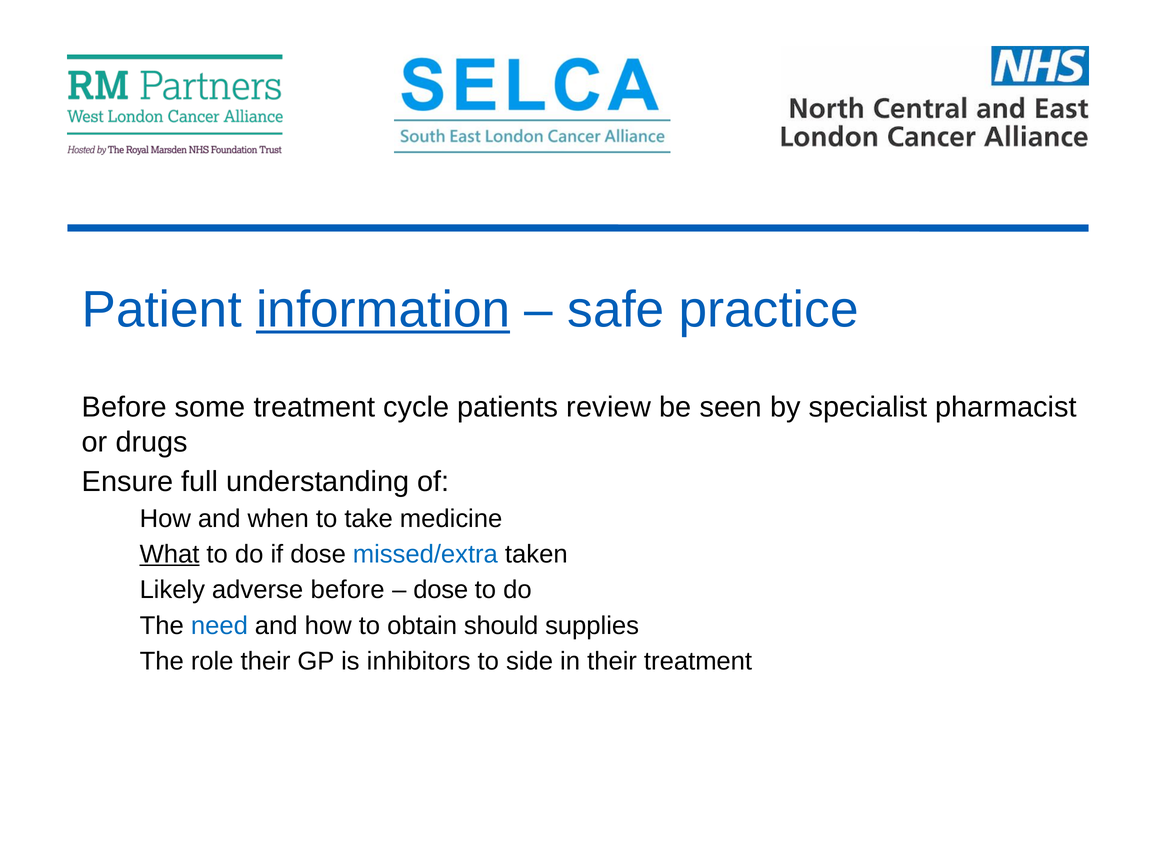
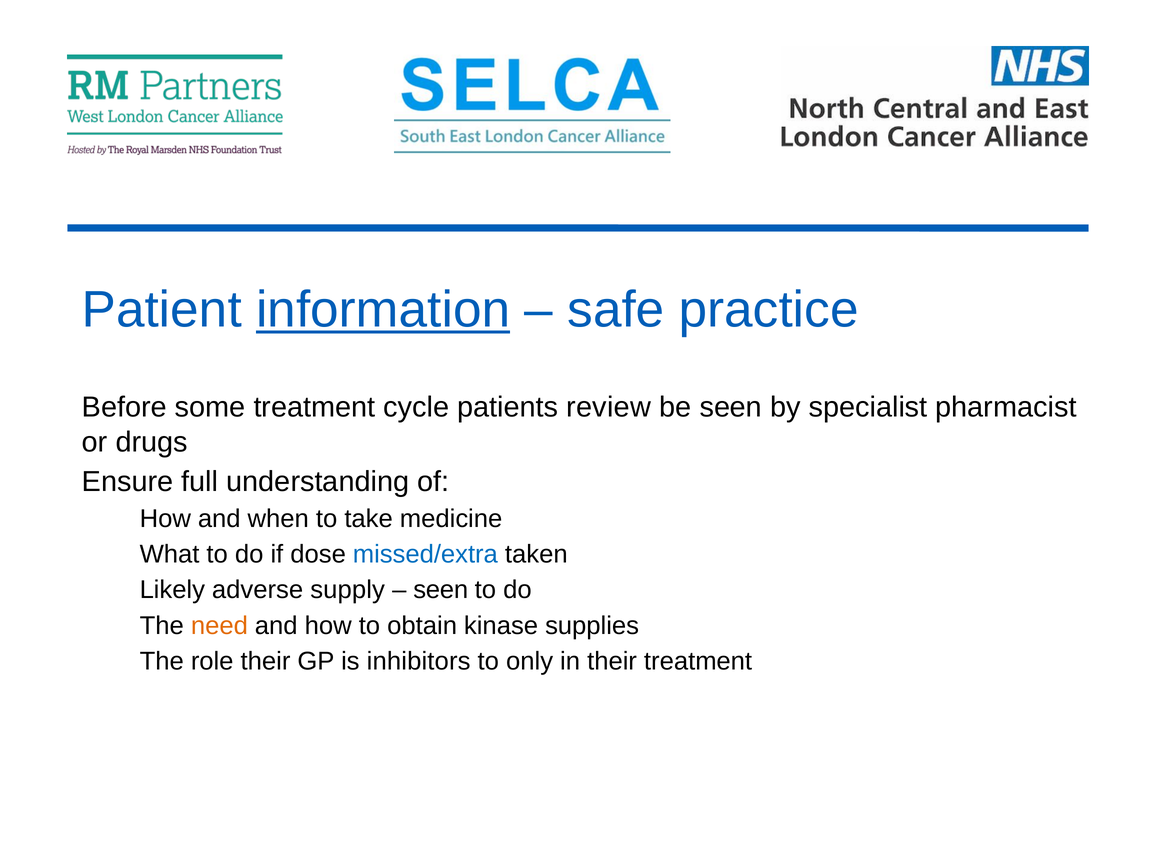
What underline: present -> none
adverse before: before -> supply
dose at (441, 590): dose -> seen
need colour: blue -> orange
should: should -> kinase
side: side -> only
